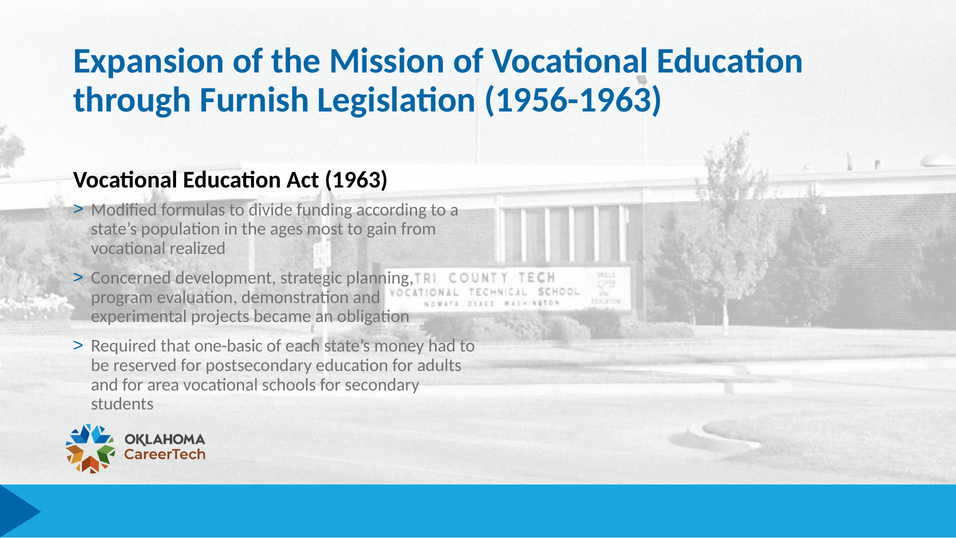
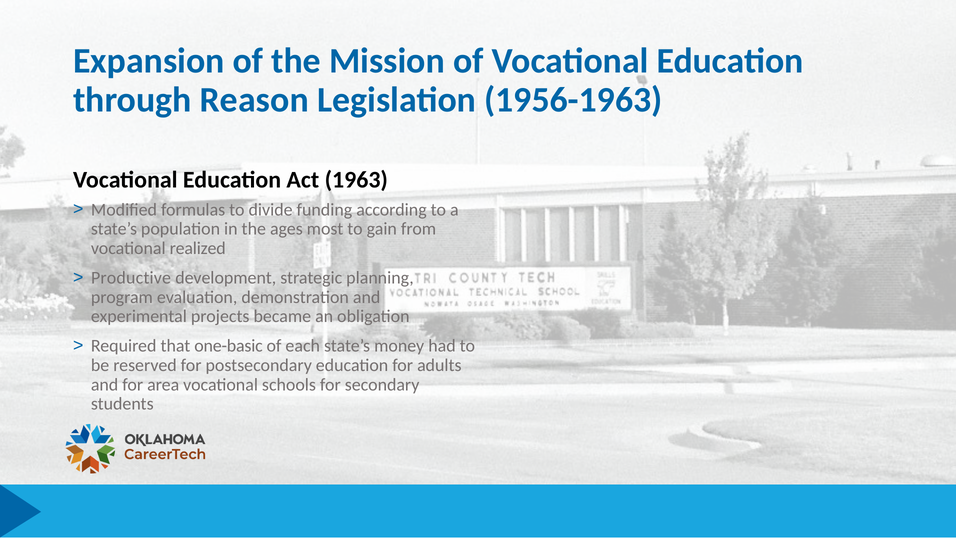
Furnish: Furnish -> Reason
Concerned: Concerned -> Productive
